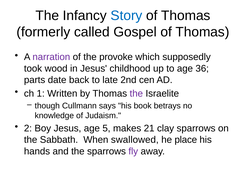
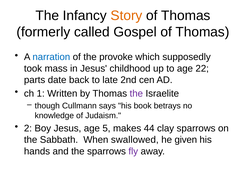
Story colour: blue -> orange
narration colour: purple -> blue
wood: wood -> mass
36: 36 -> 22
21: 21 -> 44
place: place -> given
